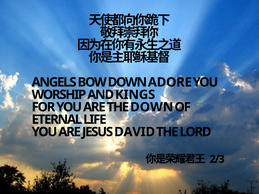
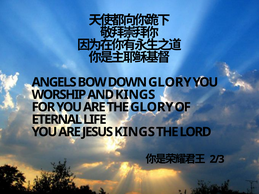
DOWN ADORE: ADORE -> GLORY
THE DOWN: DOWN -> GLORY
JESUS DAVID: DAVID -> KINGS
